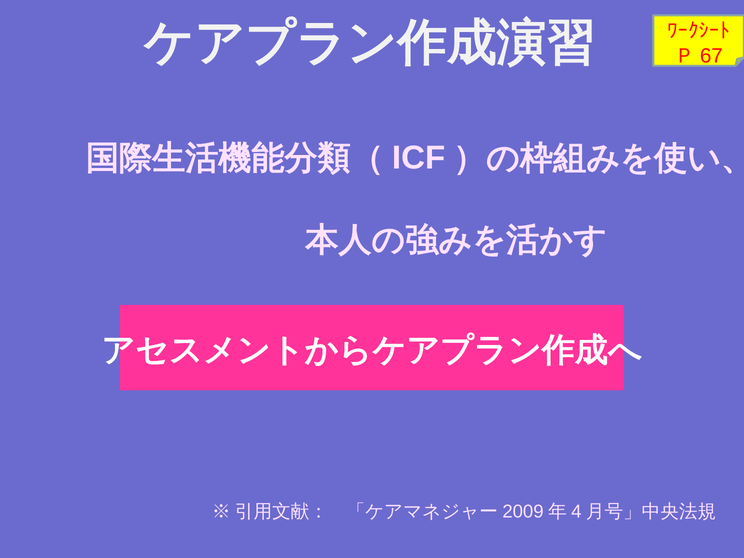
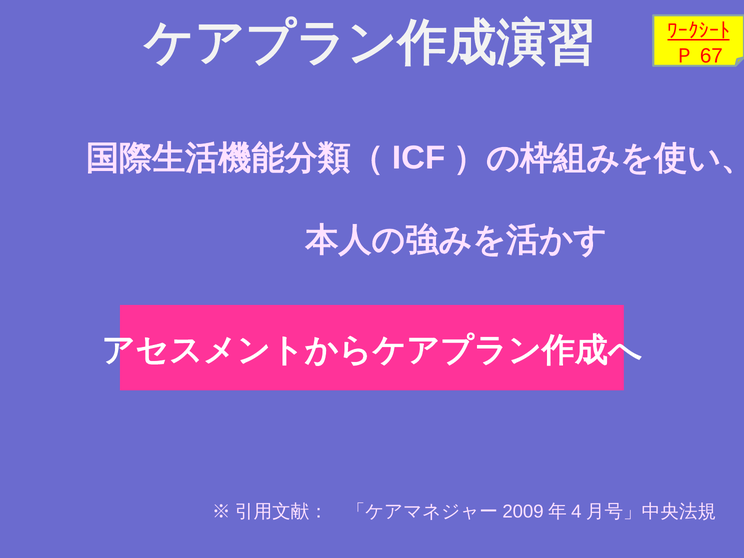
ﾜｰｸｼｰﾄ underline: none -> present
